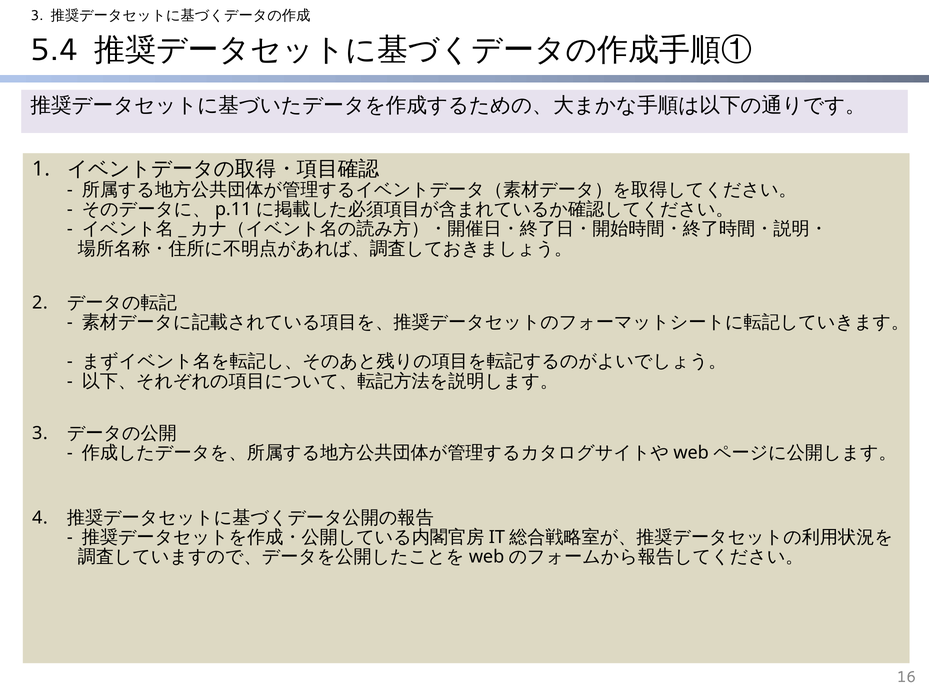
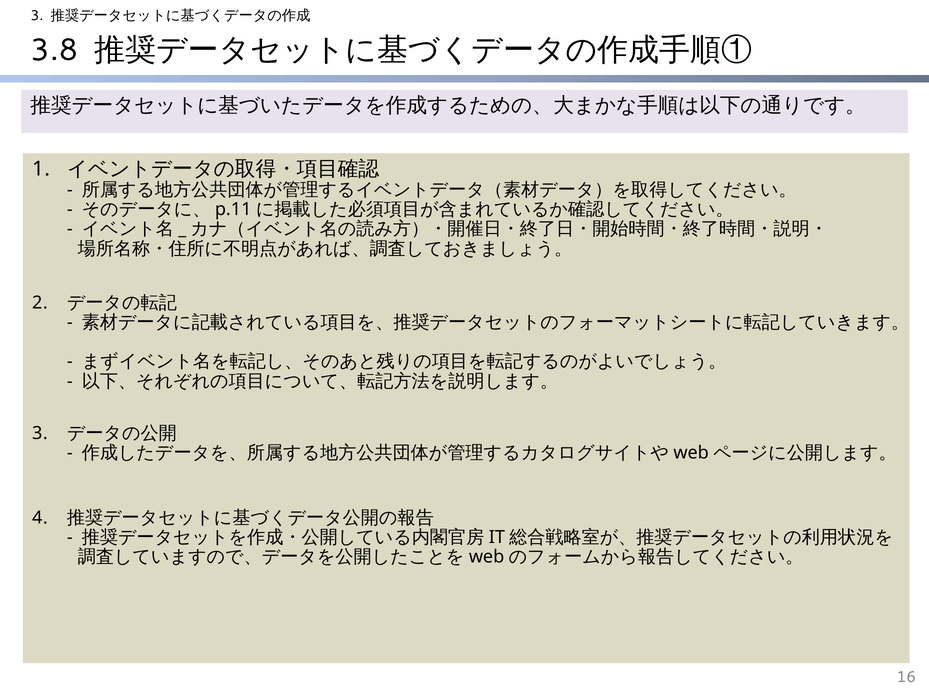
5.4: 5.4 -> 3.8
